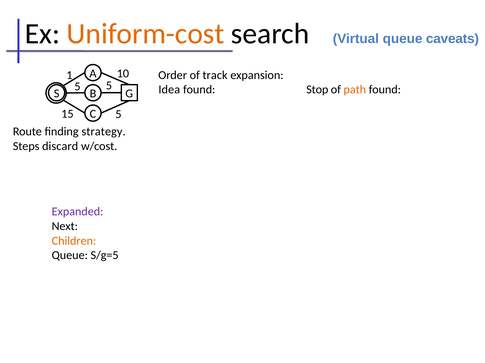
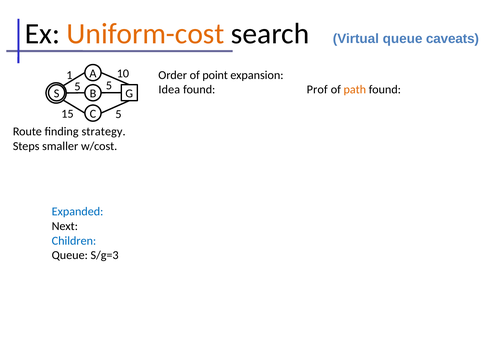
track: track -> point
Stop: Stop -> Prof
discard: discard -> smaller
Expanded colour: purple -> blue
Children colour: orange -> blue
S/g=5: S/g=5 -> S/g=3
